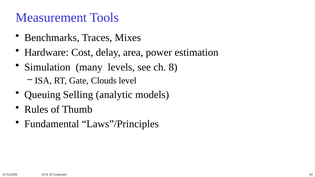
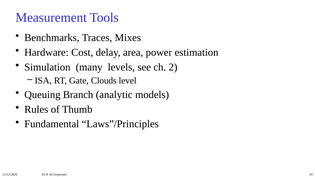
8: 8 -> 2
Selling: Selling -> Branch
